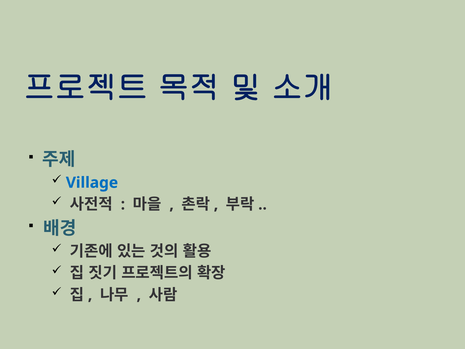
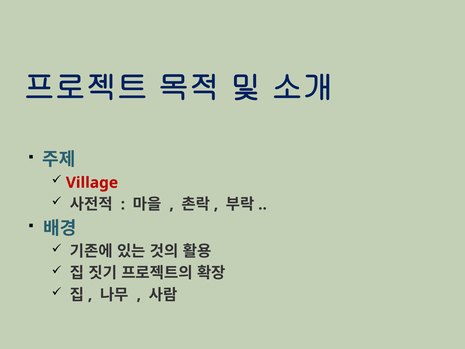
Village colour: blue -> red
